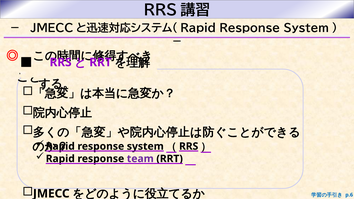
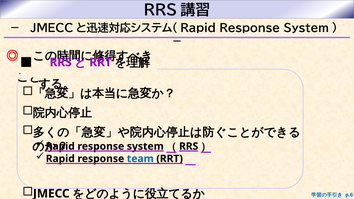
team colour: purple -> blue
